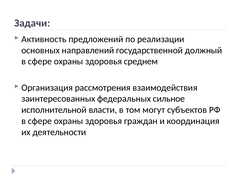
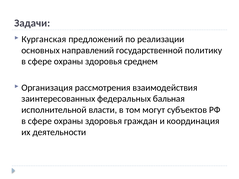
Активность: Активность -> Курганская
должный: должный -> политику
сильное: сильное -> бальная
